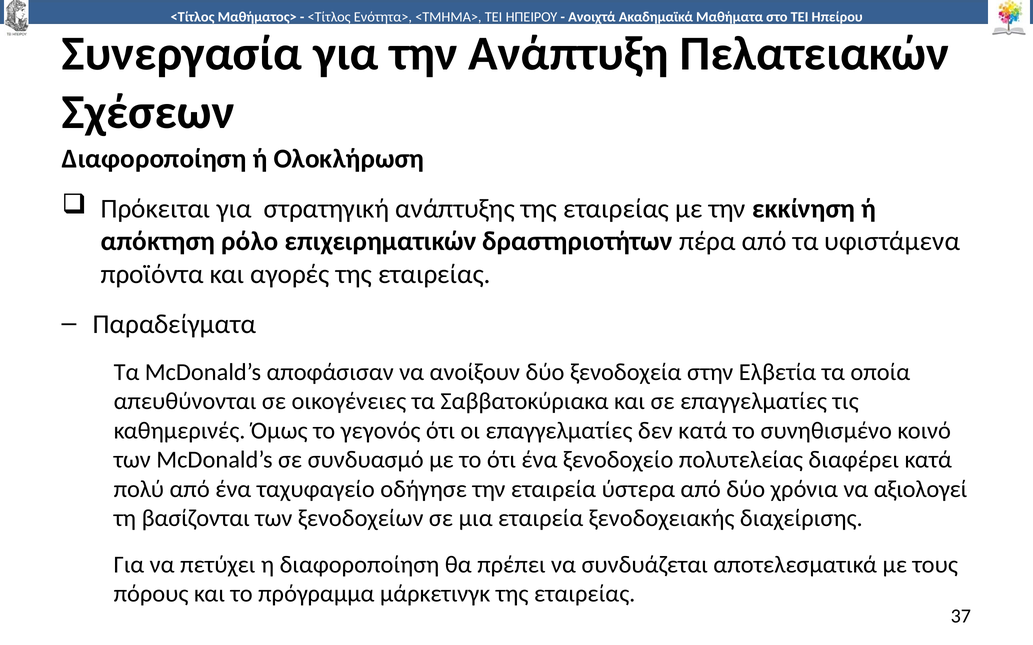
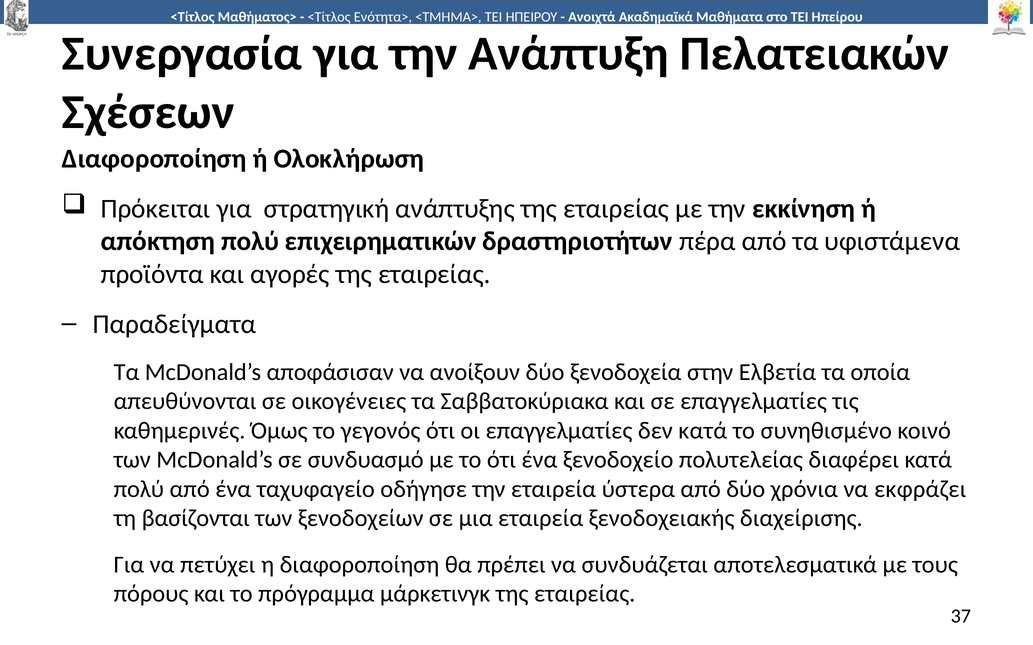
απόκτηση ρόλο: ρόλο -> πολύ
αξιολογεί: αξιολογεί -> εκφράζει
